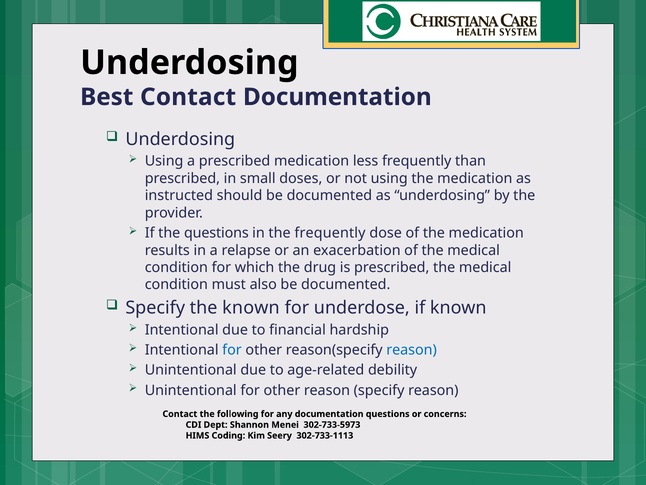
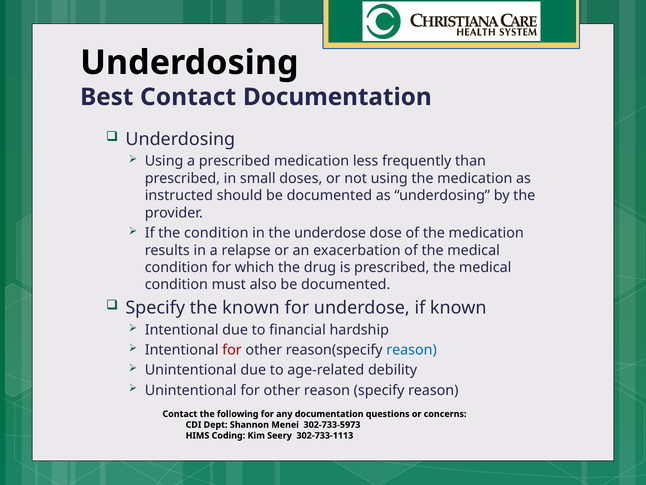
the questions: questions -> condition
the frequently: frequently -> underdose
for at (232, 350) colour: blue -> red
